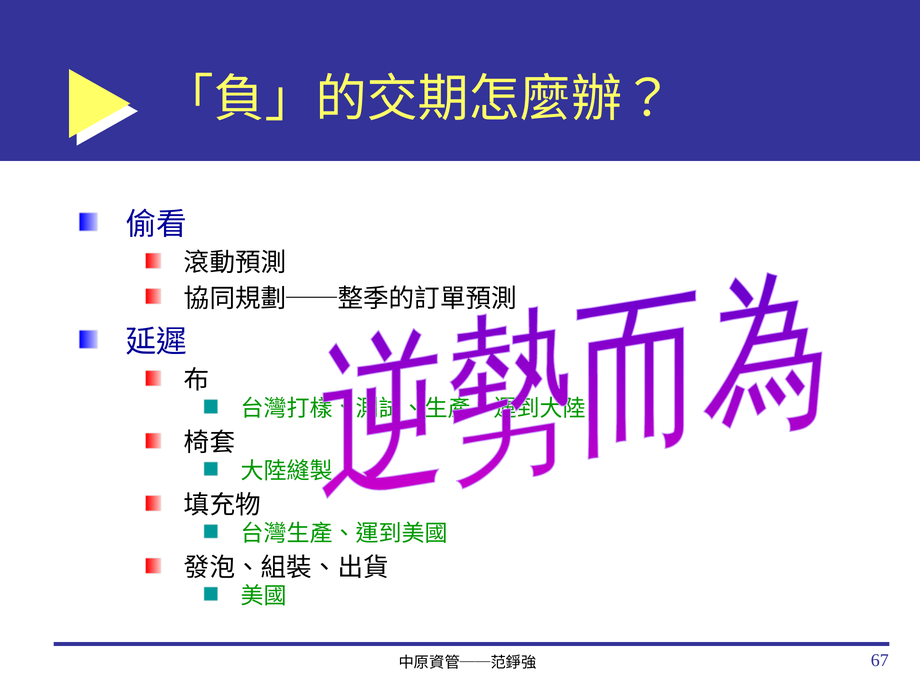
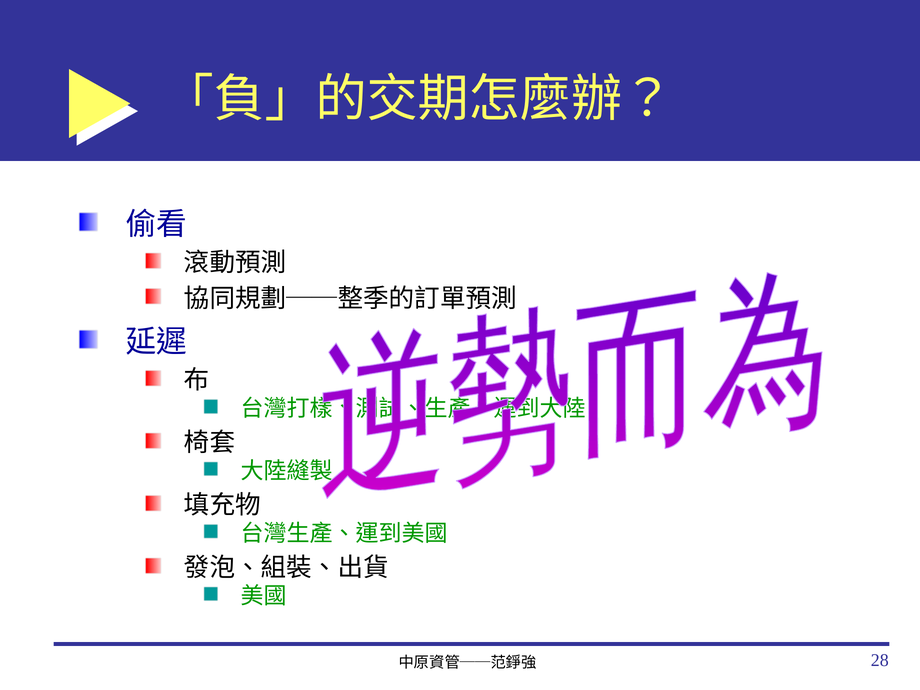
67: 67 -> 28
